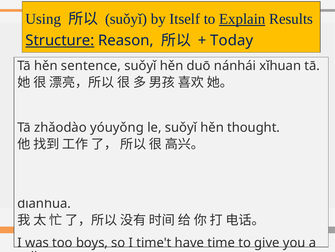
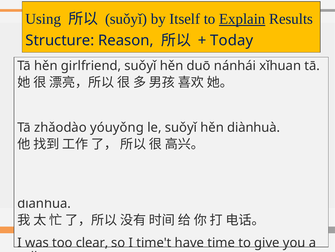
Structure underline: present -> none
sentence: sentence -> girlfriend
hěn thought: thought -> diànhuà
too boys: boys -> clear
